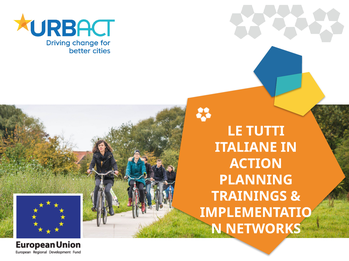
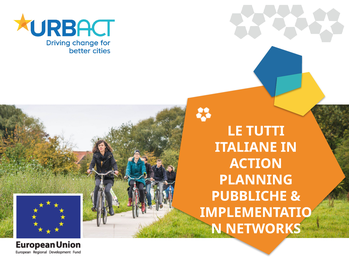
TRAININGS: TRAININGS -> PUBBLICHE
